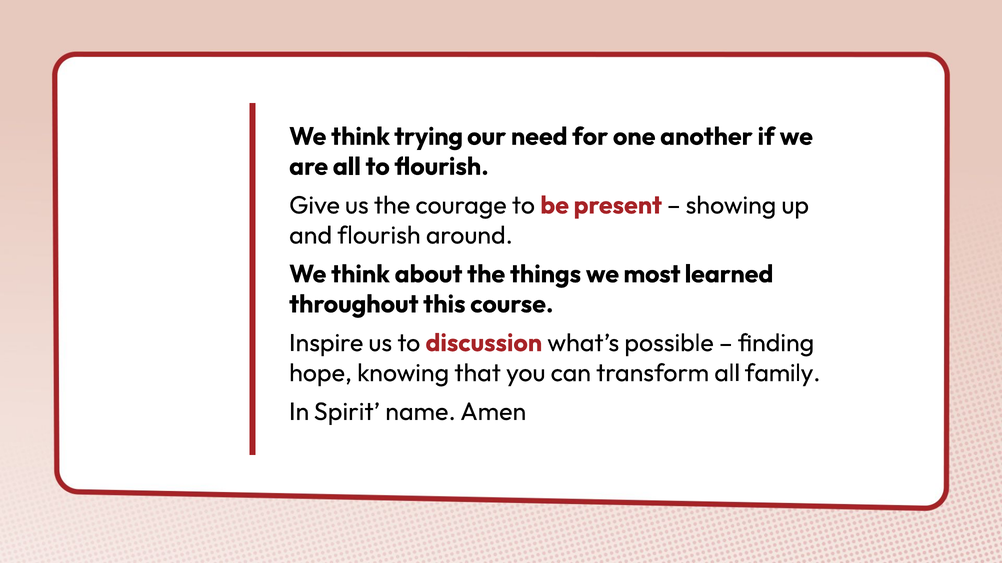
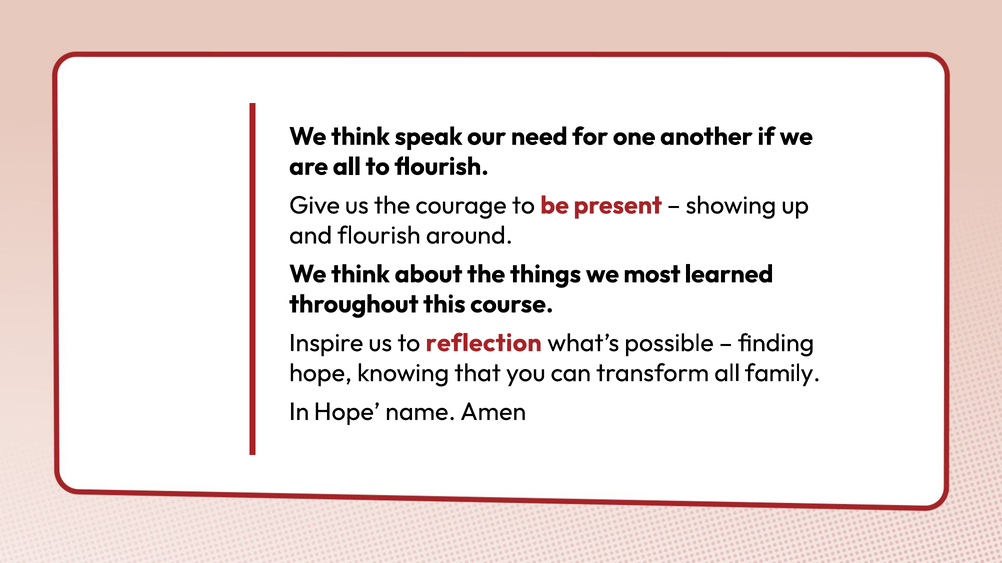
trying: trying -> speak
discussion: discussion -> reflection
In Spirit: Spirit -> Hope
